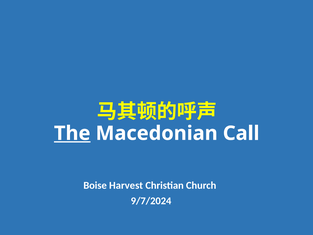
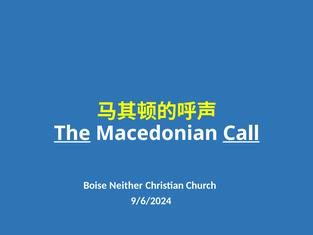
Call underline: none -> present
Harvest: Harvest -> Neither
9/7/2024: 9/7/2024 -> 9/6/2024
